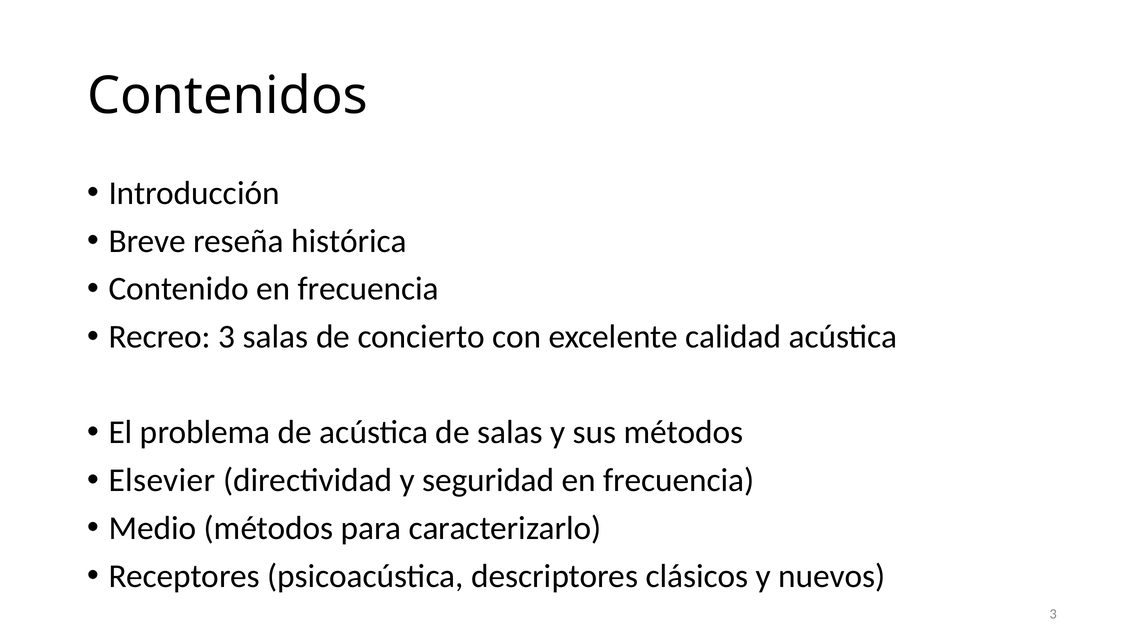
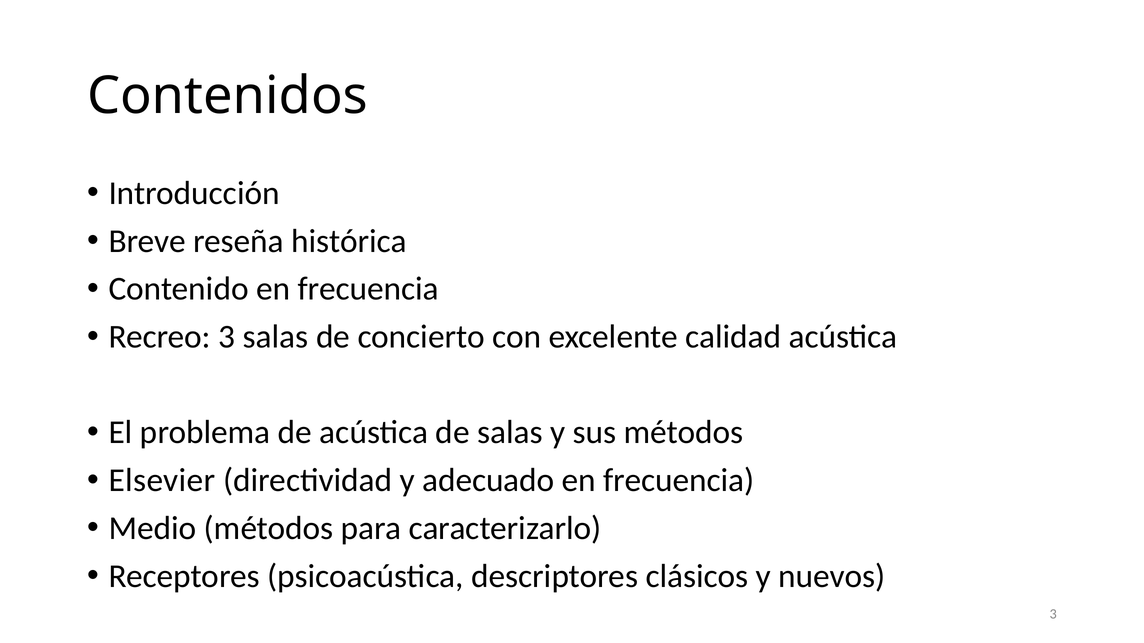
seguridad: seguridad -> adecuado
